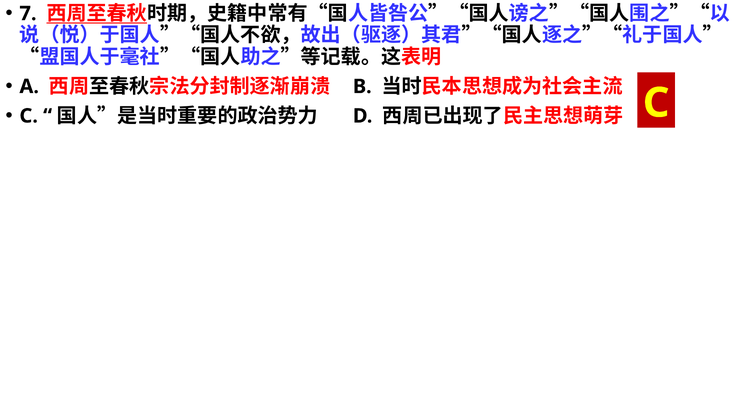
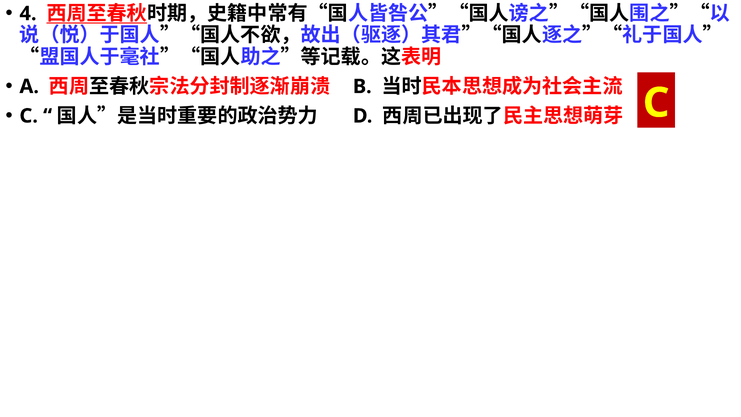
7: 7 -> 4
